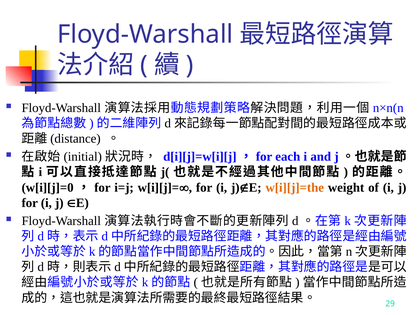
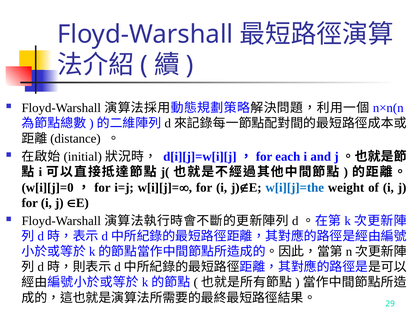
w[i][j]=the colour: orange -> blue
